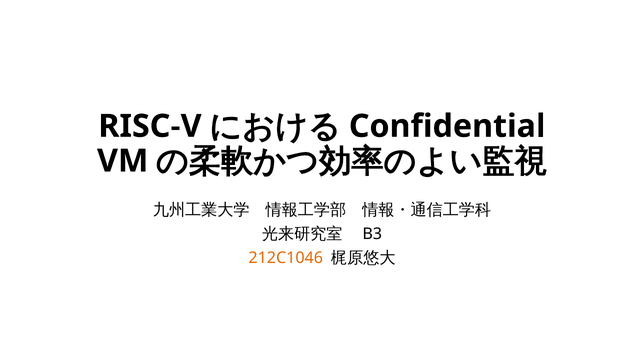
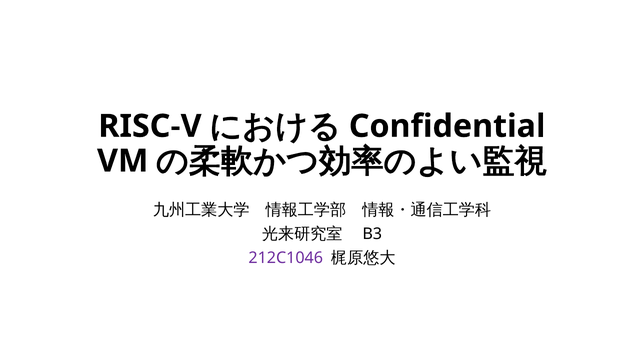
212C1046 colour: orange -> purple
